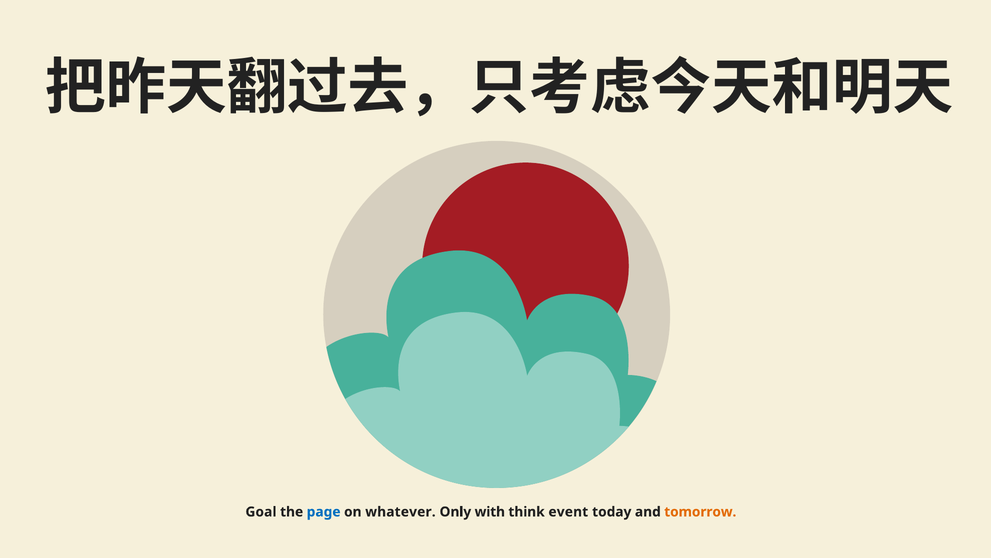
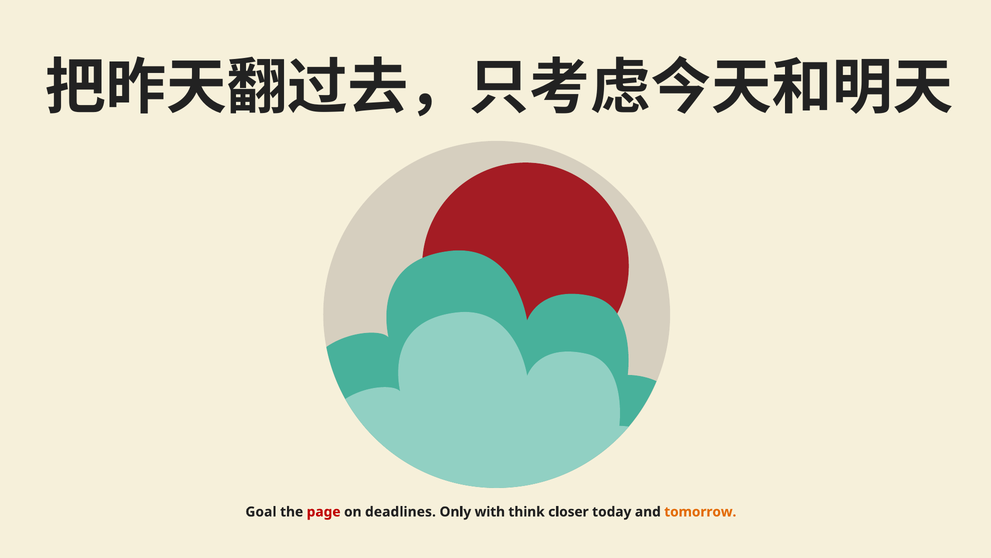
page colour: blue -> red
whatever: whatever -> deadlines
event: event -> closer
